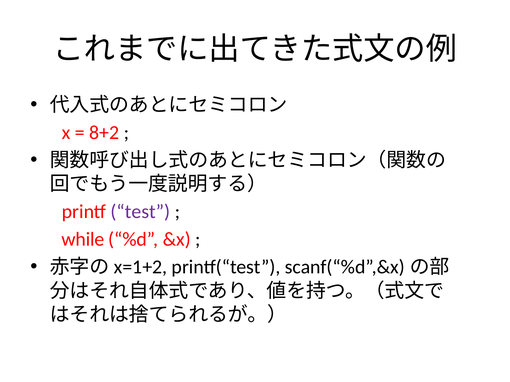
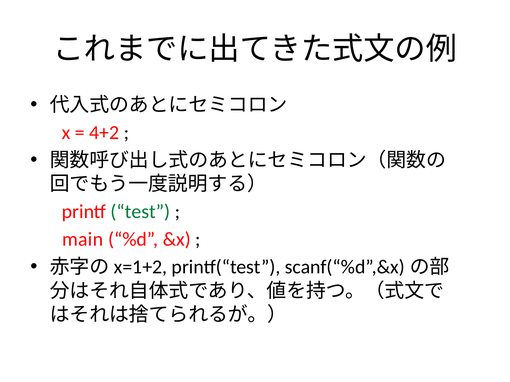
8+2: 8+2 -> 4+2
test colour: purple -> green
while: while -> main
